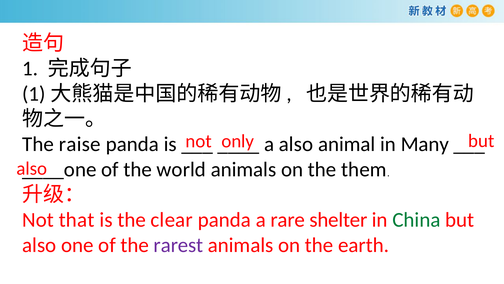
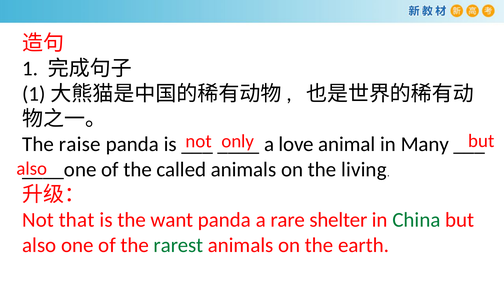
a also: also -> love
world: world -> called
them: them -> living
clear: clear -> want
rarest colour: purple -> green
